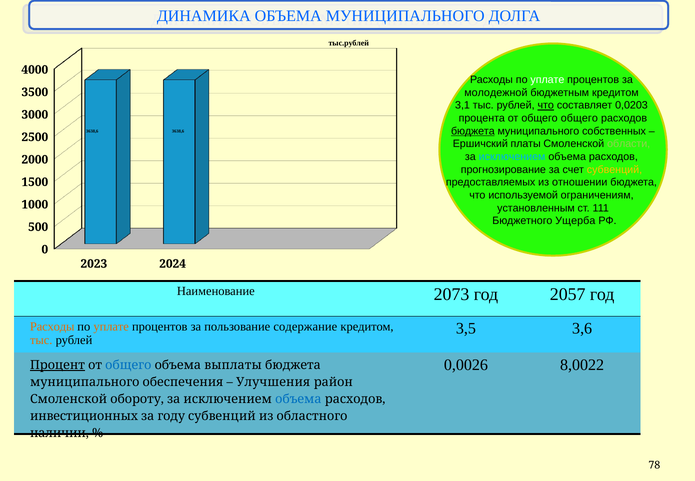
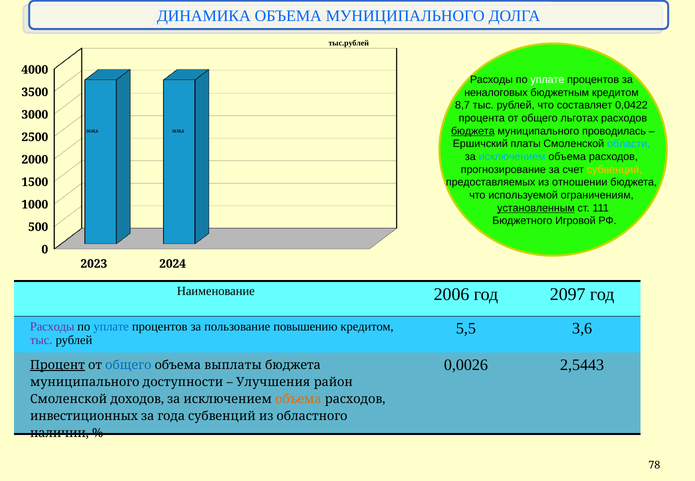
молодежной: молодежной -> неналоговых
3,1: 3,1 -> 8,7
что at (546, 105) underline: present -> none
0,0203: 0,0203 -> 0,0422
общего общего: общего -> льготах
собственных: собственных -> проводилась
области colour: light green -> light blue
установленным underline: none -> present
Ущерба: Ущерба -> Игровой
2073: 2073 -> 2006
2057: 2057 -> 2097
Расходы at (52, 326) colour: orange -> purple
уплате at (111, 326) colour: orange -> blue
содержание: содержание -> повышению
3,5: 3,5 -> 5,5
тыс at (41, 340) colour: orange -> purple
8,0022: 8,0022 -> 2,5443
обеспечения: обеспечения -> доступности
обороту: обороту -> доходов
объема at (298, 399) colour: blue -> orange
году: году -> года
